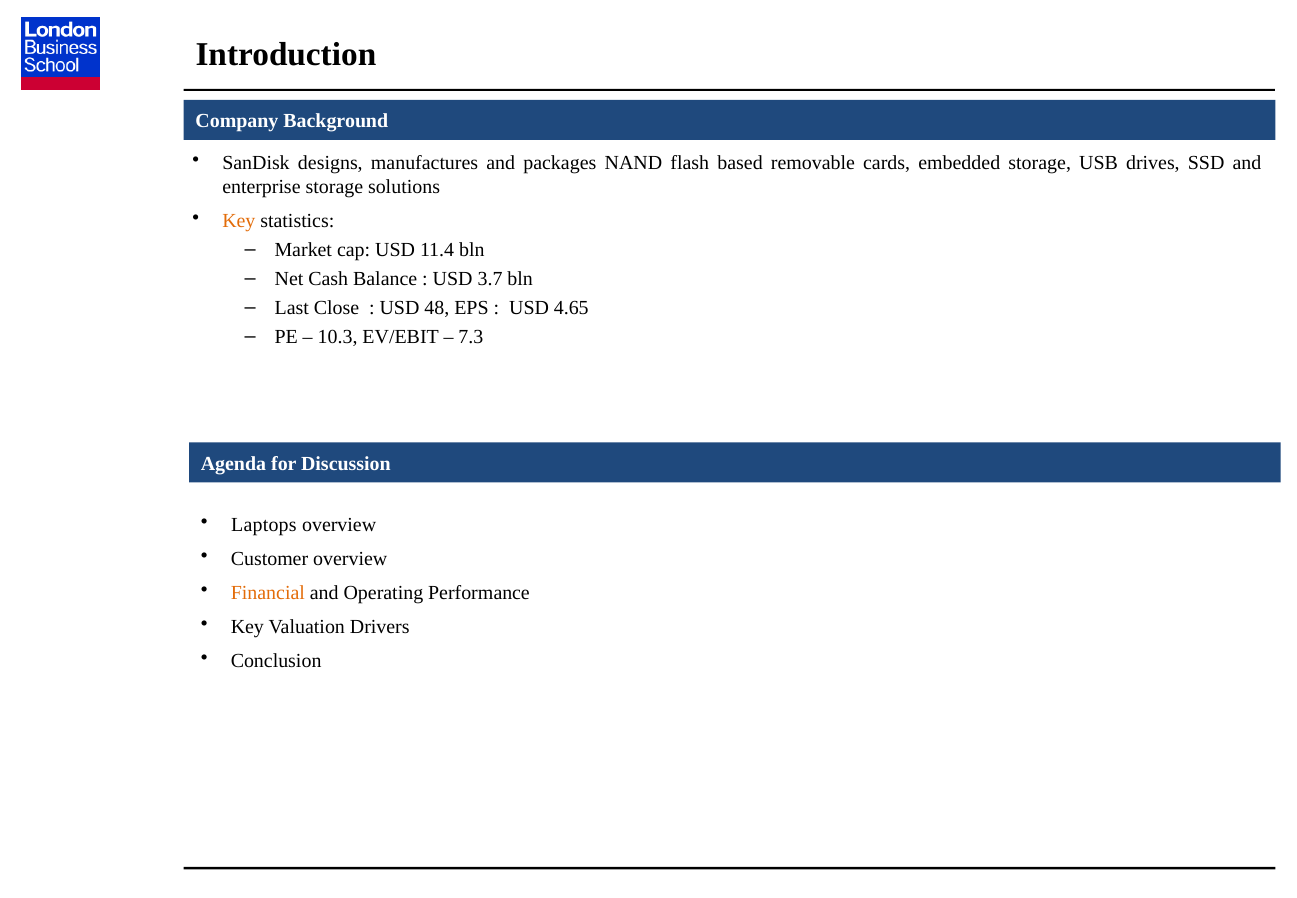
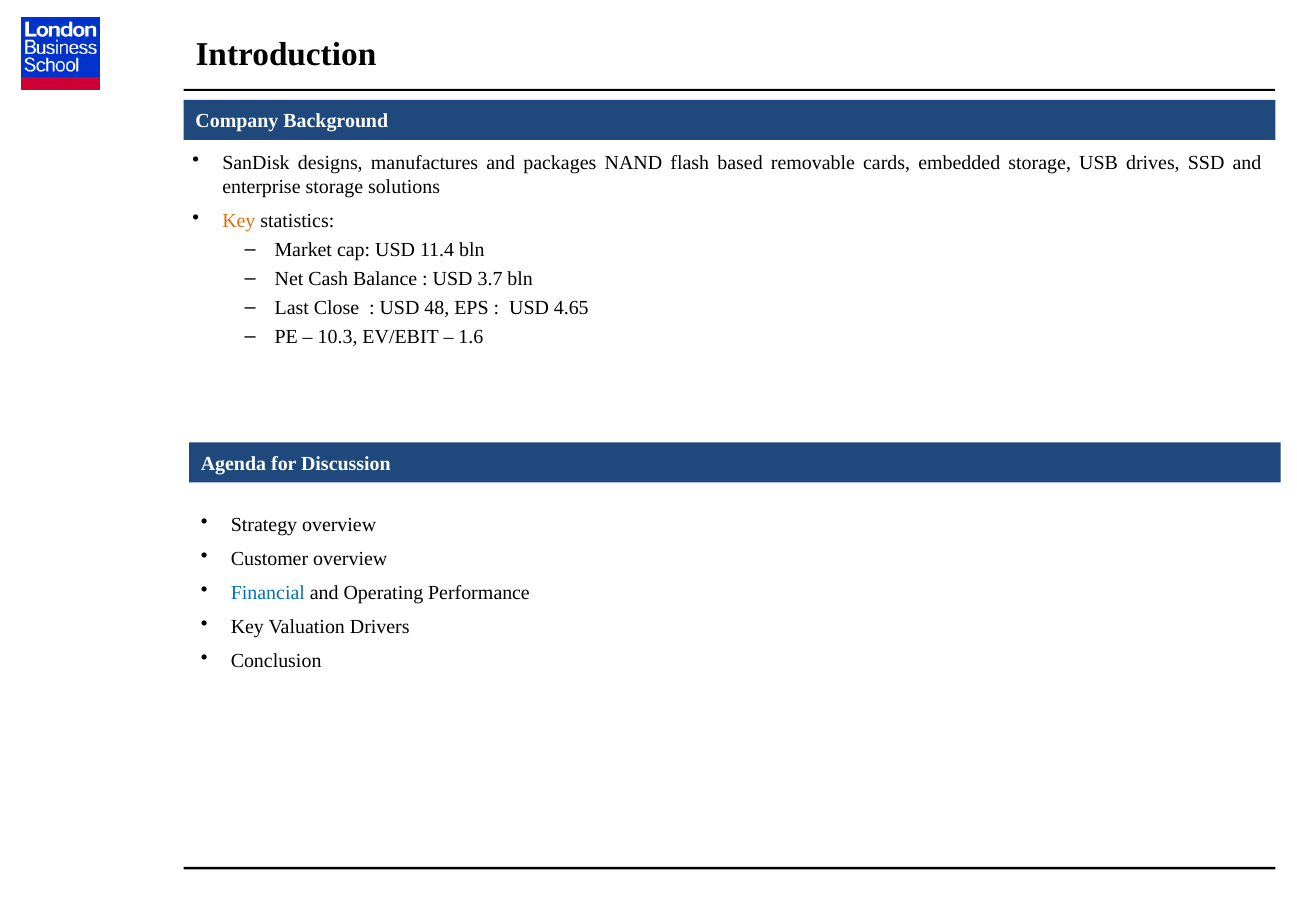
7.3: 7.3 -> 1.6
Laptops: Laptops -> Strategy
Financial colour: orange -> blue
